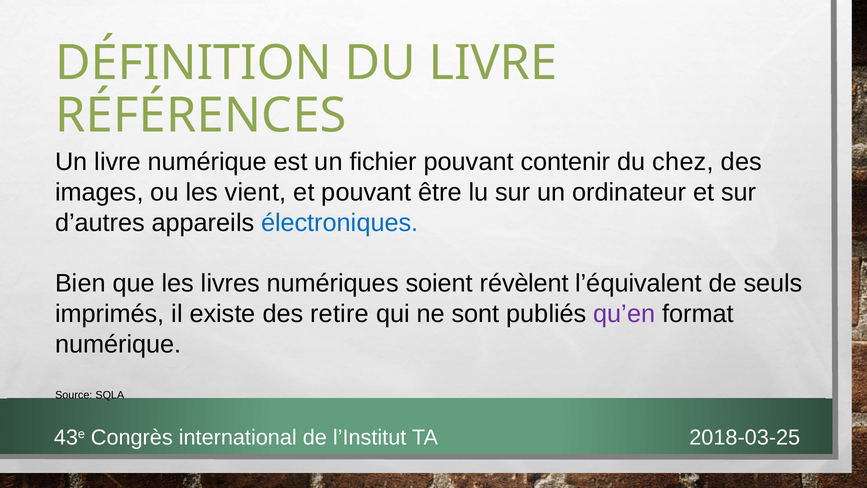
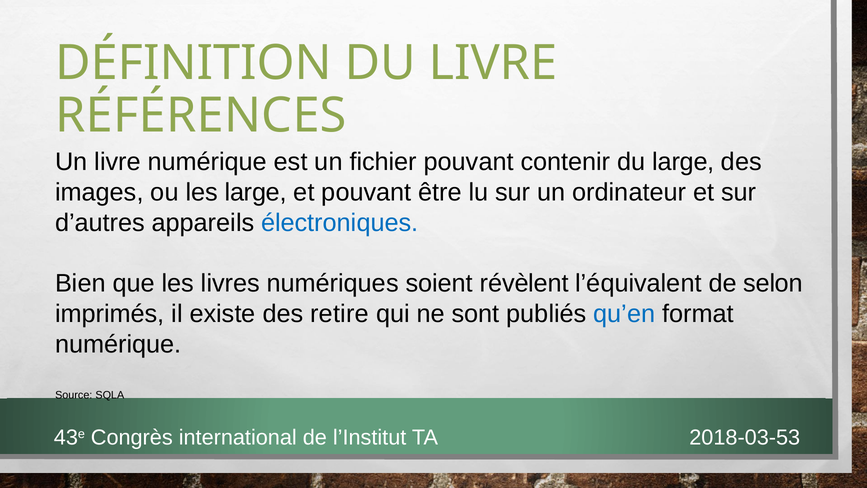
du chez: chez -> large
les vient: vient -> large
seuls: seuls -> selon
qu’en colour: purple -> blue
2018-03-25: 2018-03-25 -> 2018-03-53
